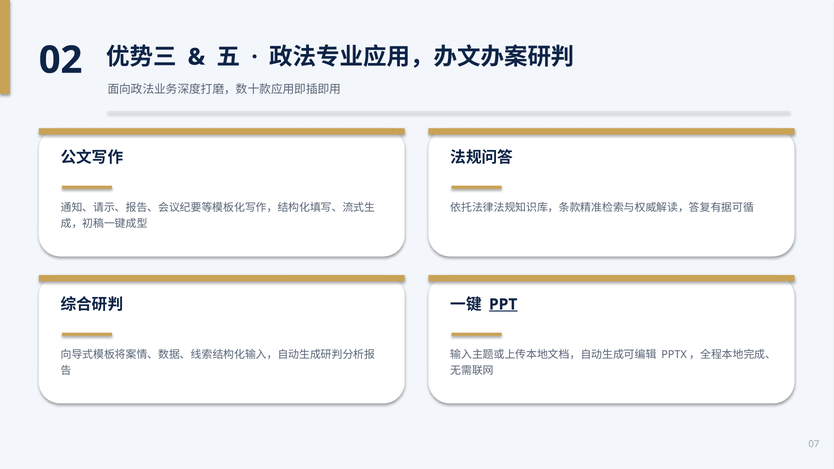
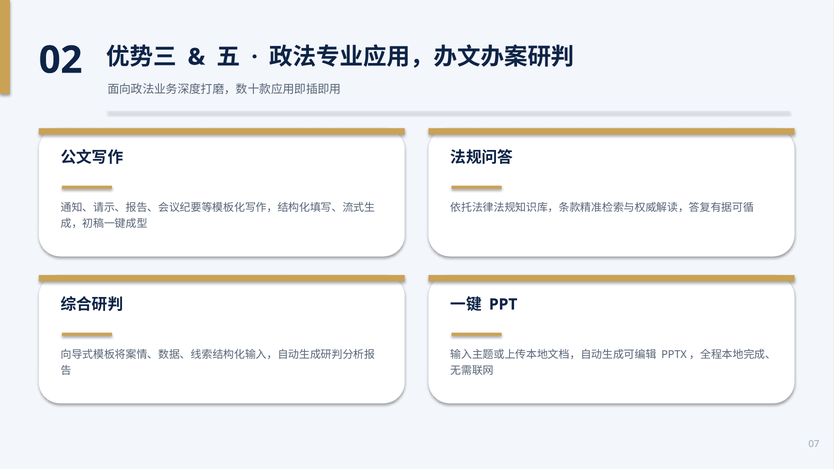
PPT underline: present -> none
